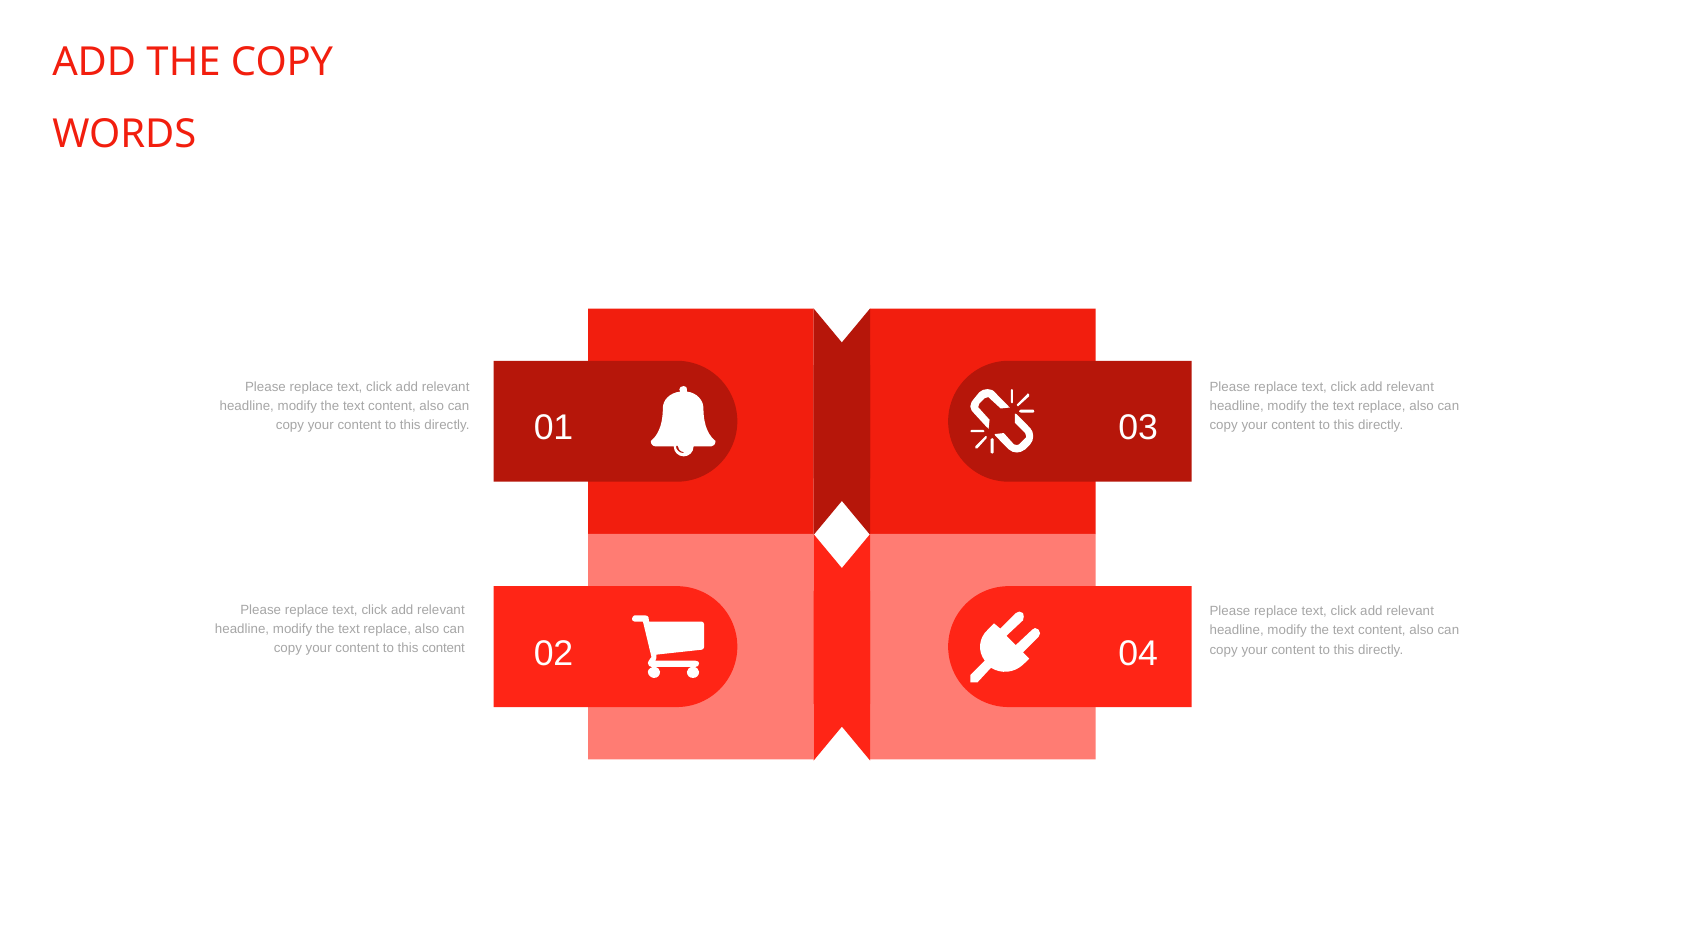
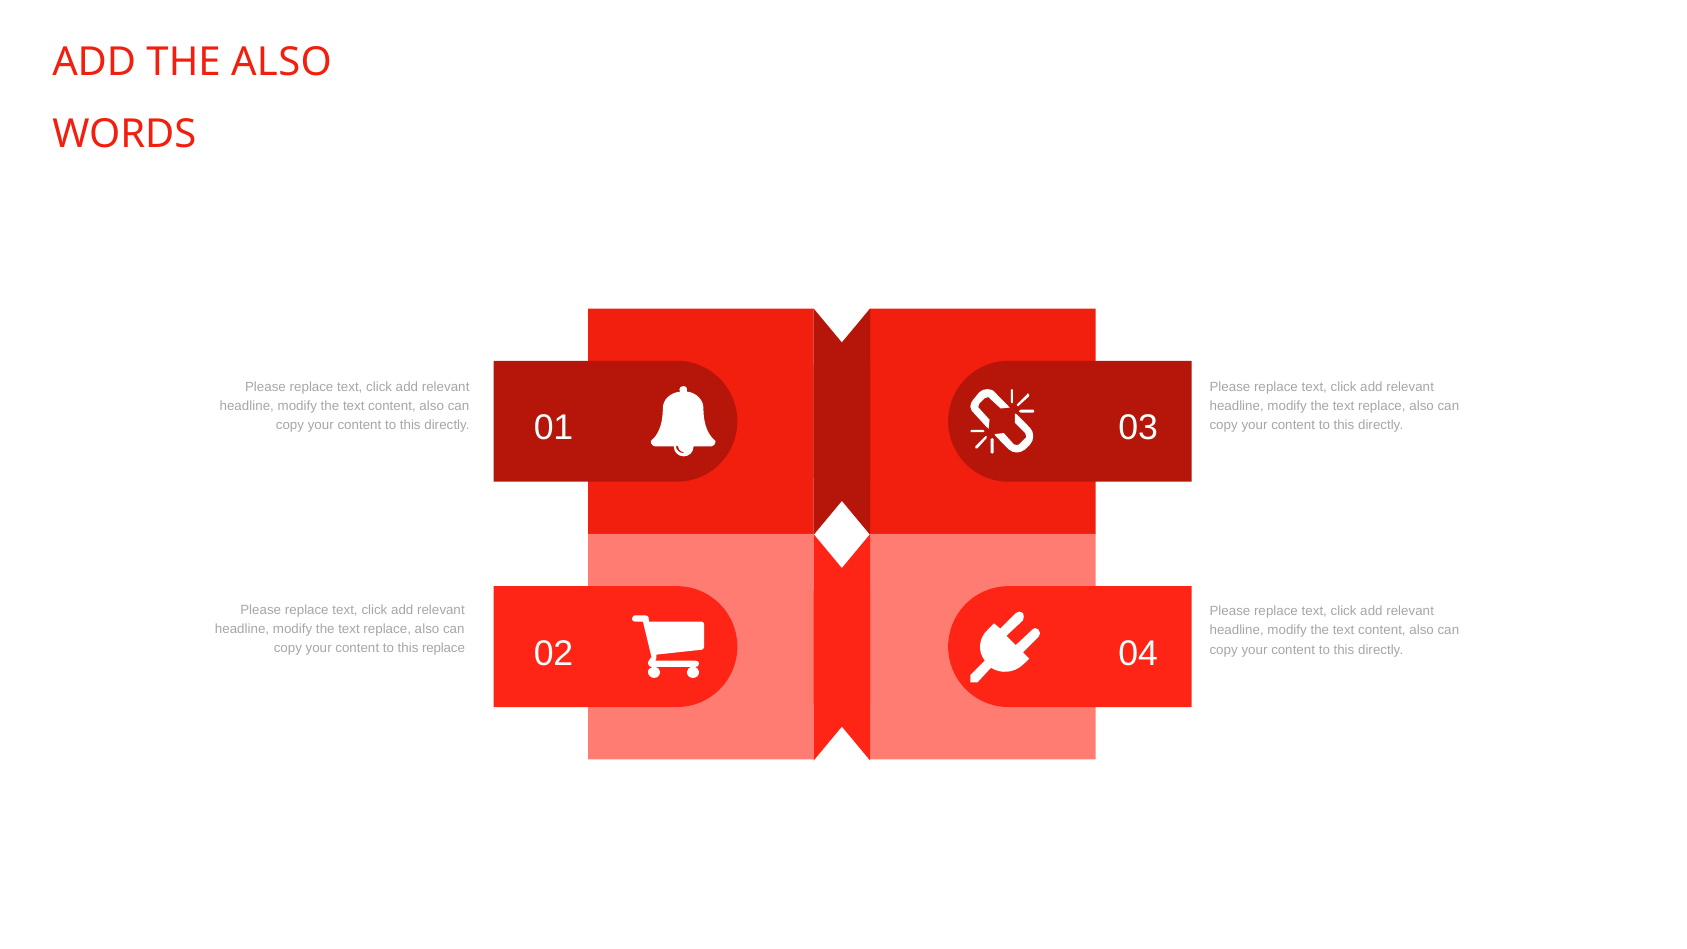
THE COPY: COPY -> ALSO
this content: content -> replace
